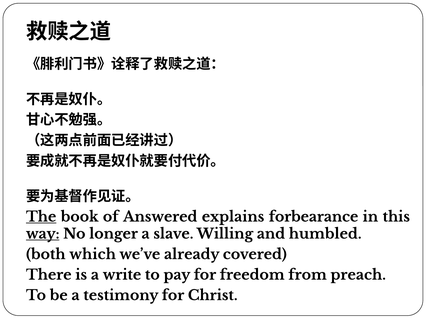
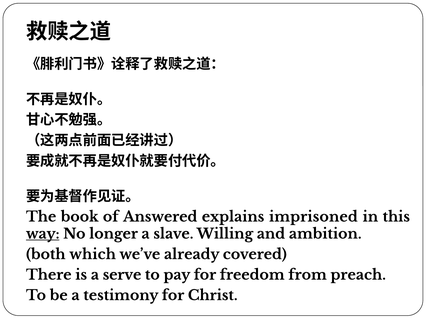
The underline: present -> none
forbearance: forbearance -> imprisoned
humbled: humbled -> ambition
write: write -> serve
